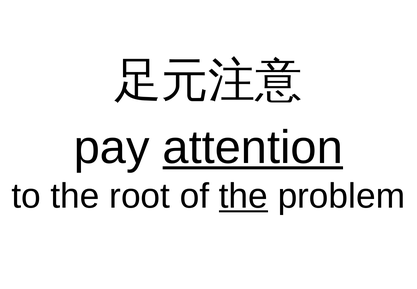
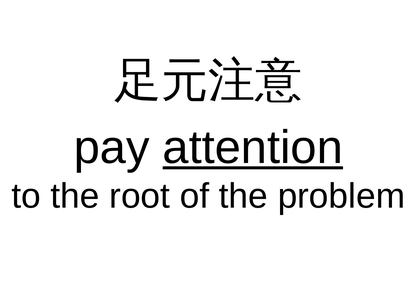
the at (243, 196) underline: present -> none
